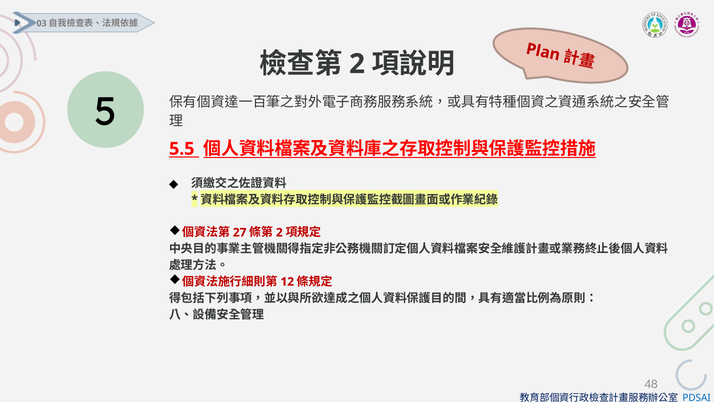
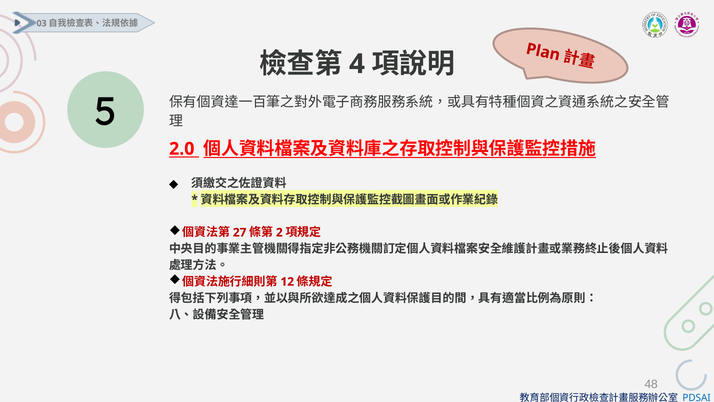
2 at (357, 64): 2 -> 4
5.5: 5.5 -> 2.0
